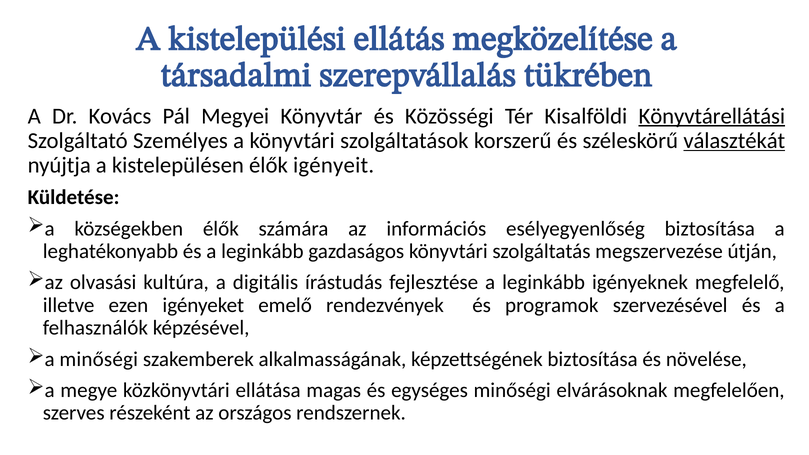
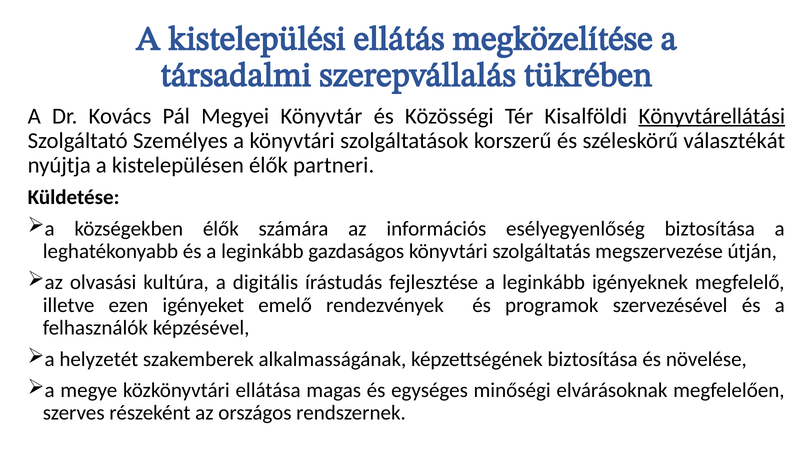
választékát underline: present -> none
igényeit: igényeit -> partneri
a minőségi: minőségi -> helyzetét
